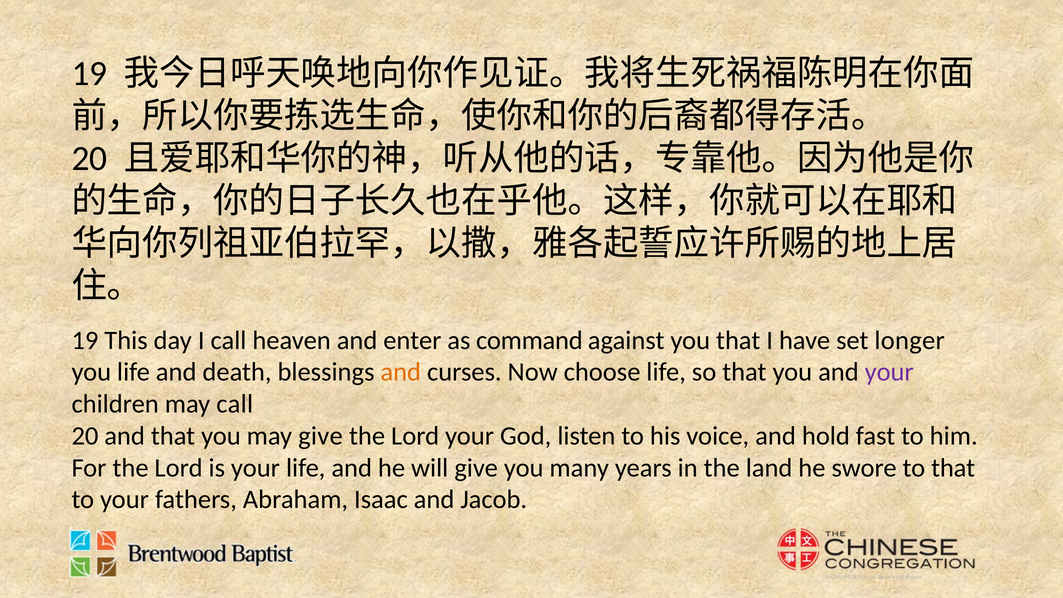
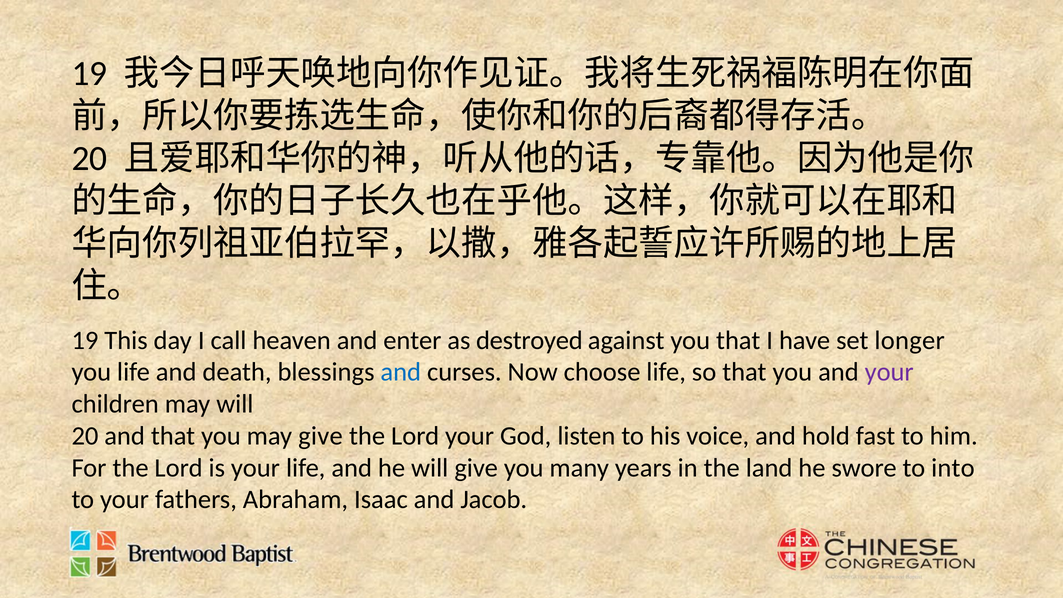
command: command -> destroyed
and at (401, 372) colour: orange -> blue
may call: call -> will
to that: that -> into
